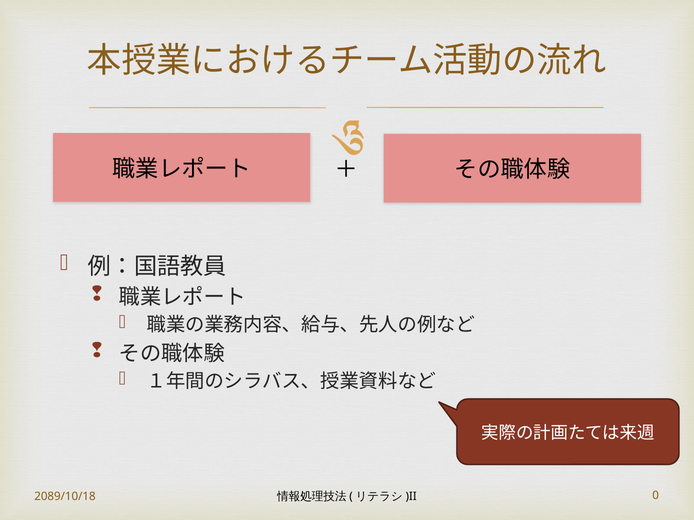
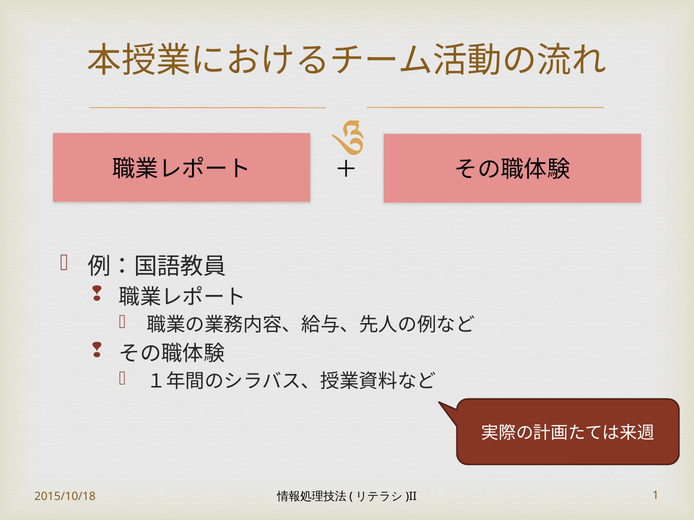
2089/10/18: 2089/10/18 -> 2015/10/18
0: 0 -> 1
